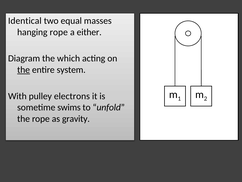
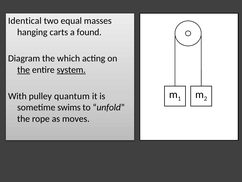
hanging rope: rope -> carts
either: either -> found
system underline: none -> present
electrons: electrons -> quantum
gravity: gravity -> moves
